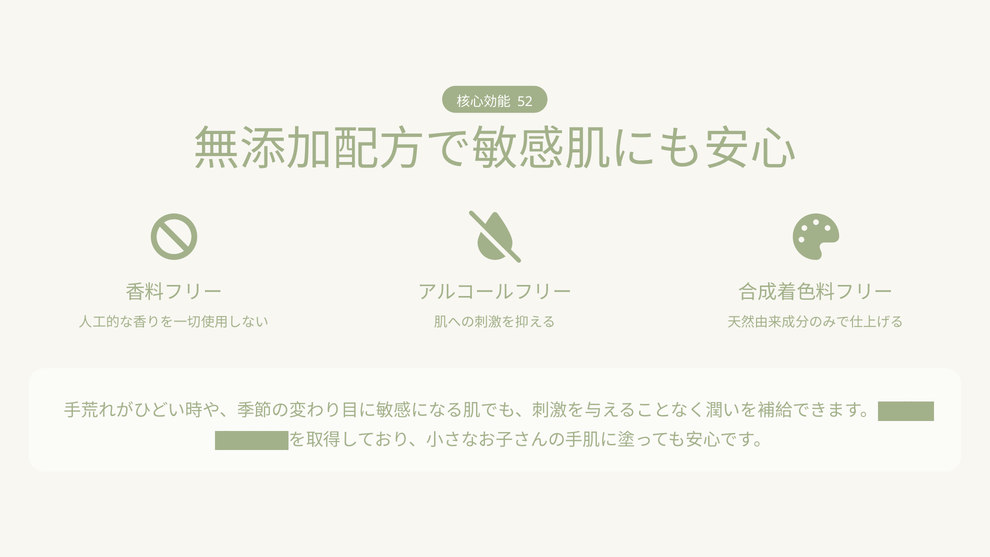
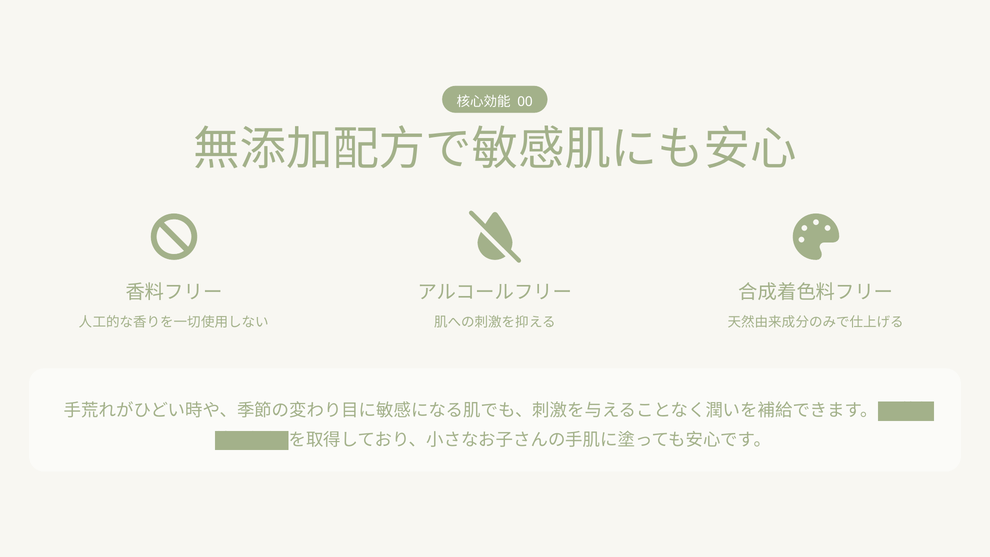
52: 52 -> 00
